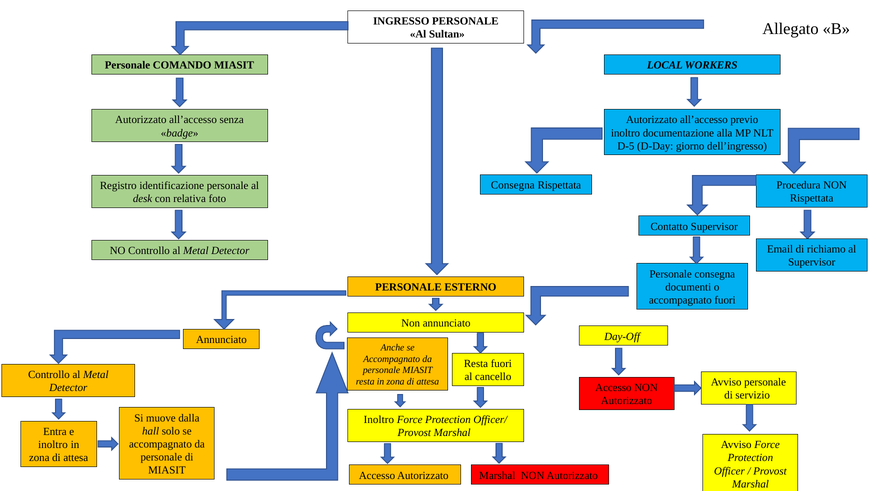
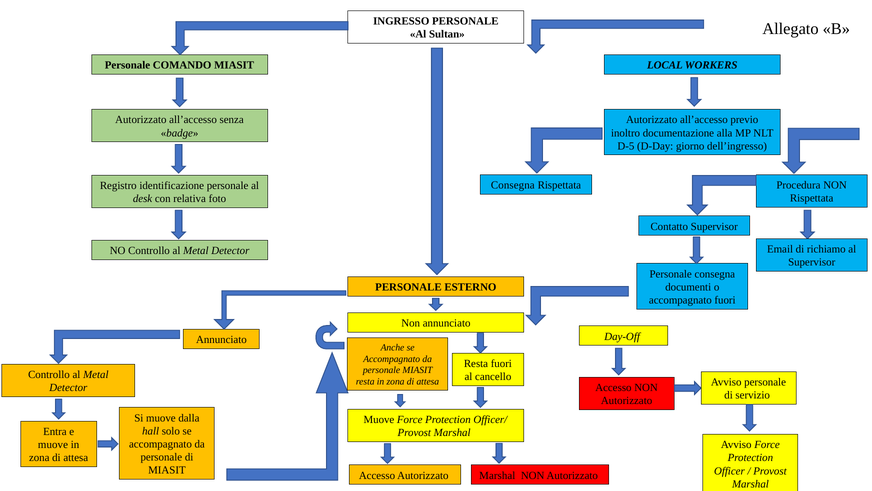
Inoltro at (379, 419): Inoltro -> Muove
inoltro at (53, 444): inoltro -> muove
